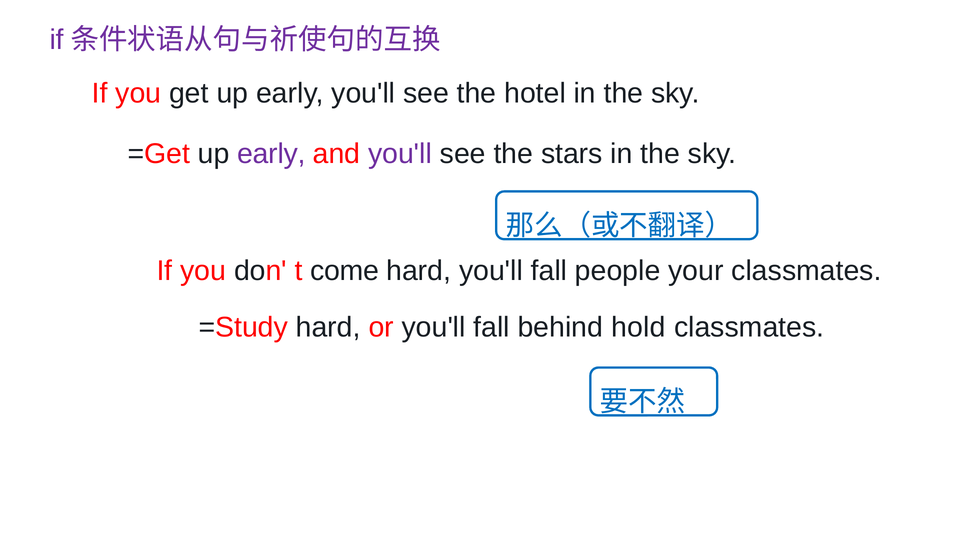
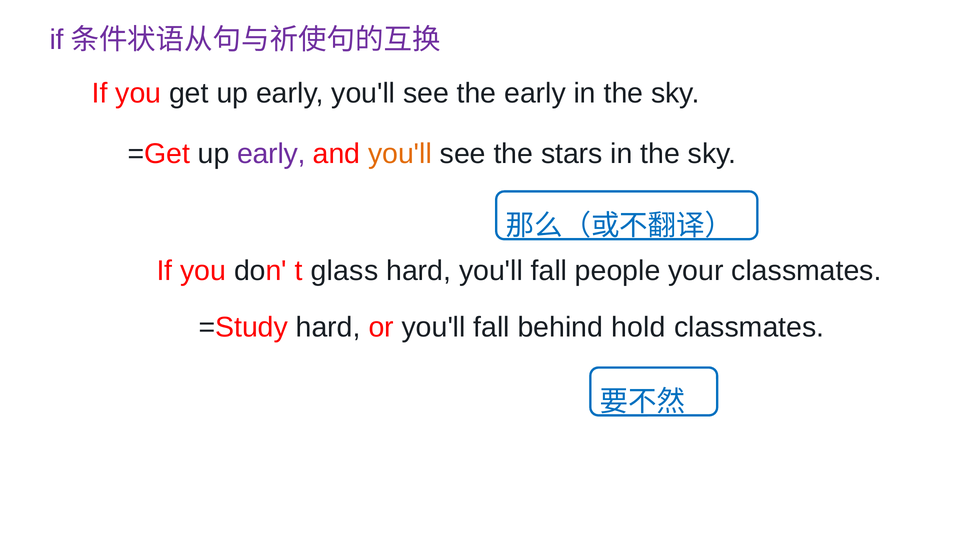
the hotel: hotel -> early
you'll at (400, 154) colour: purple -> orange
come: come -> glass
